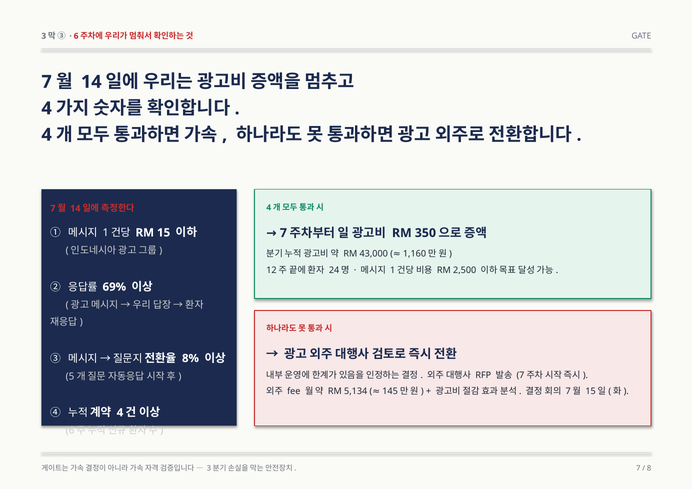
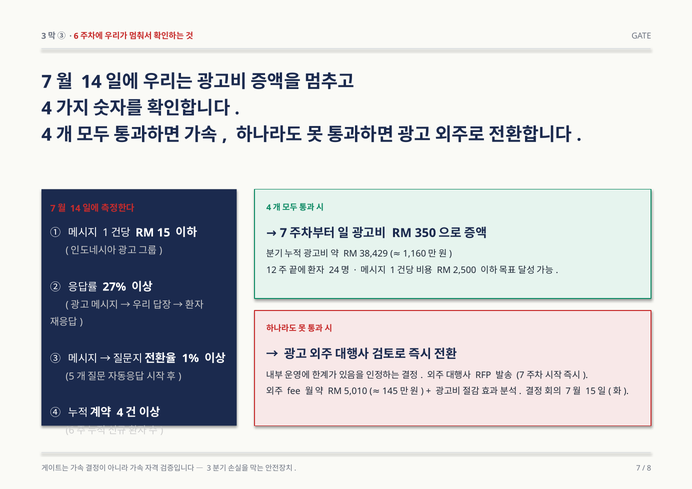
43,000: 43,000 -> 38,429
69%: 69% -> 27%
8%: 8% -> 1%
5,134: 5,134 -> 5,010
